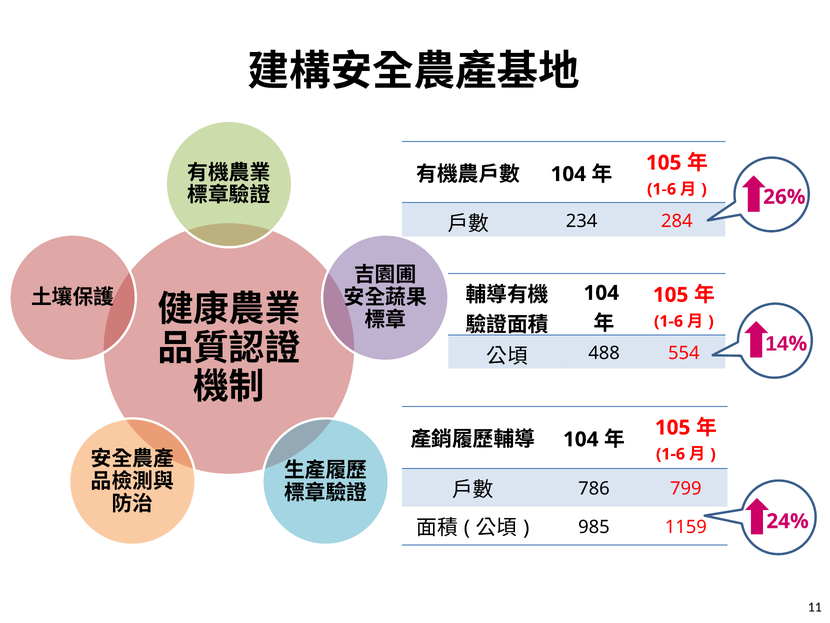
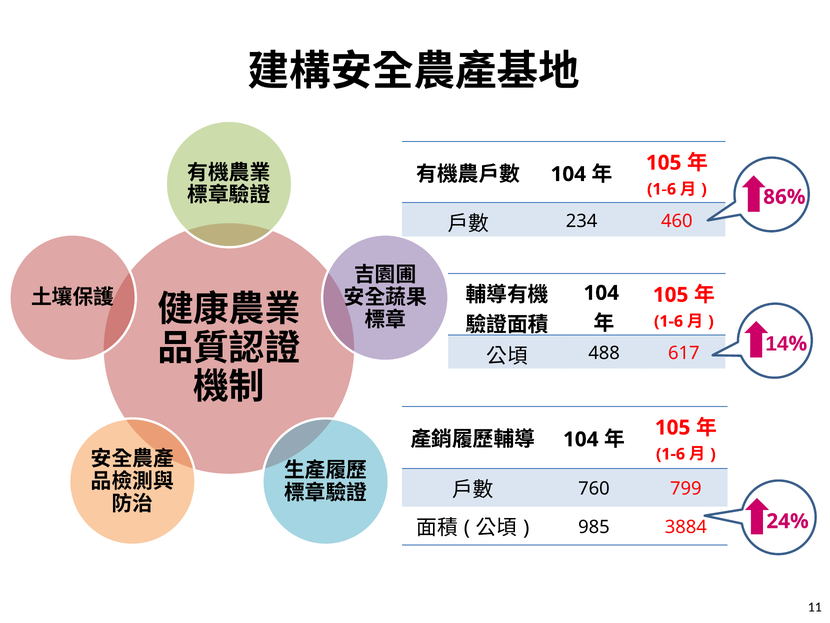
26%: 26% -> 86%
284: 284 -> 460
554: 554 -> 617
786: 786 -> 760
1159: 1159 -> 3884
